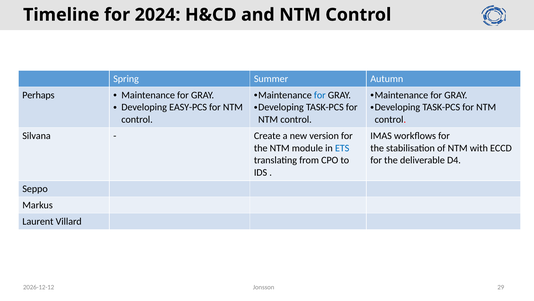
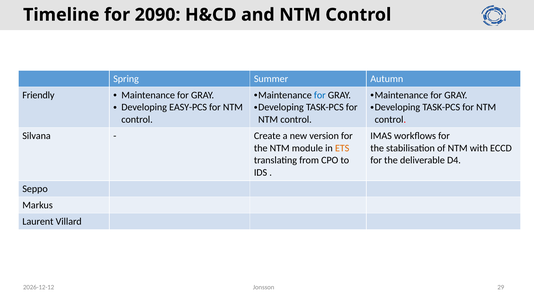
2024: 2024 -> 2090
Perhaps: Perhaps -> Friendly
ETS colour: blue -> orange
